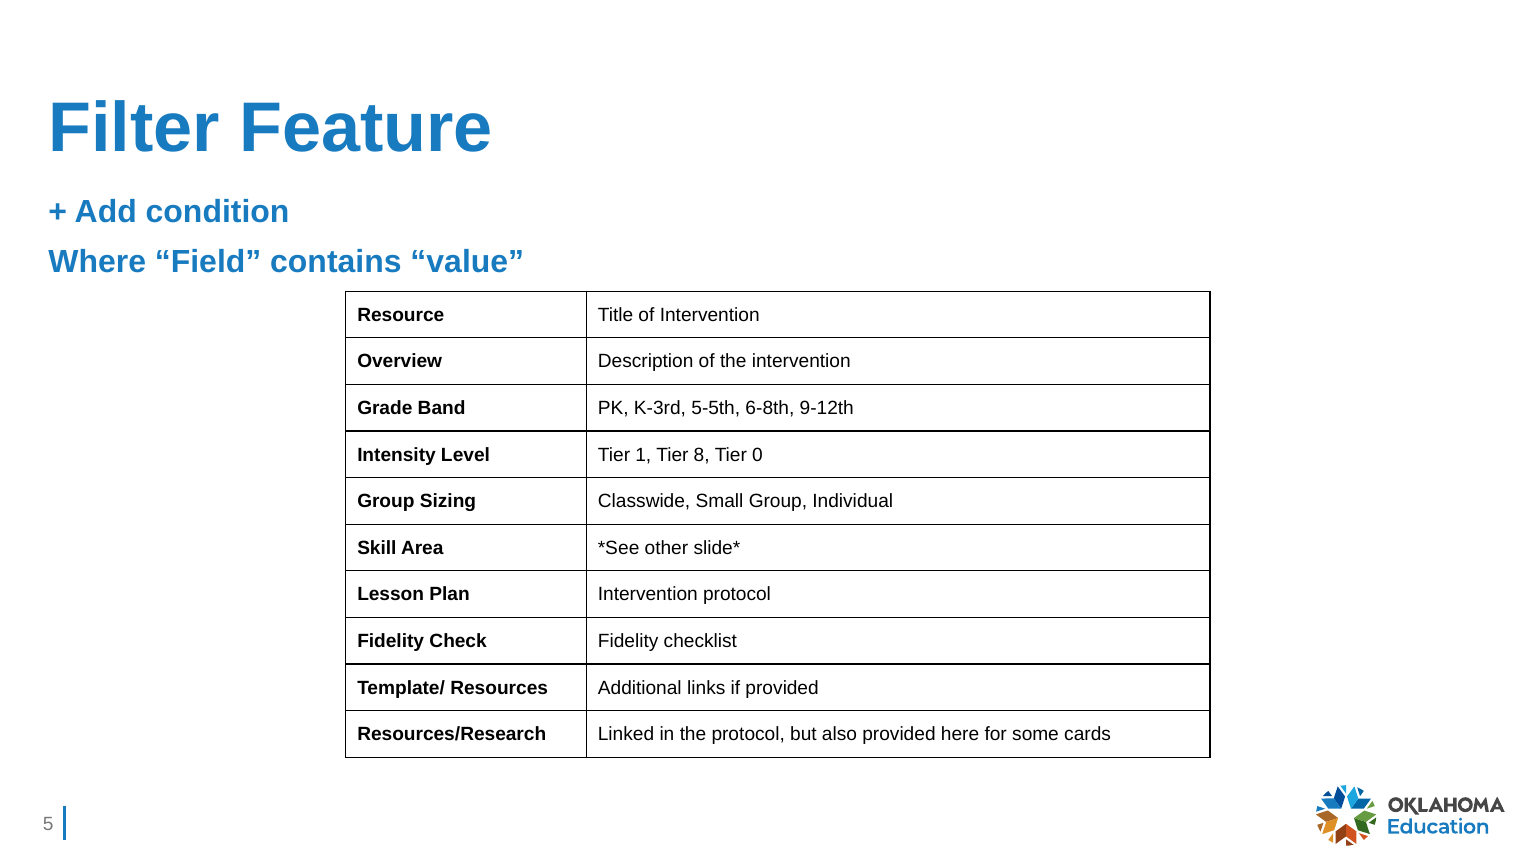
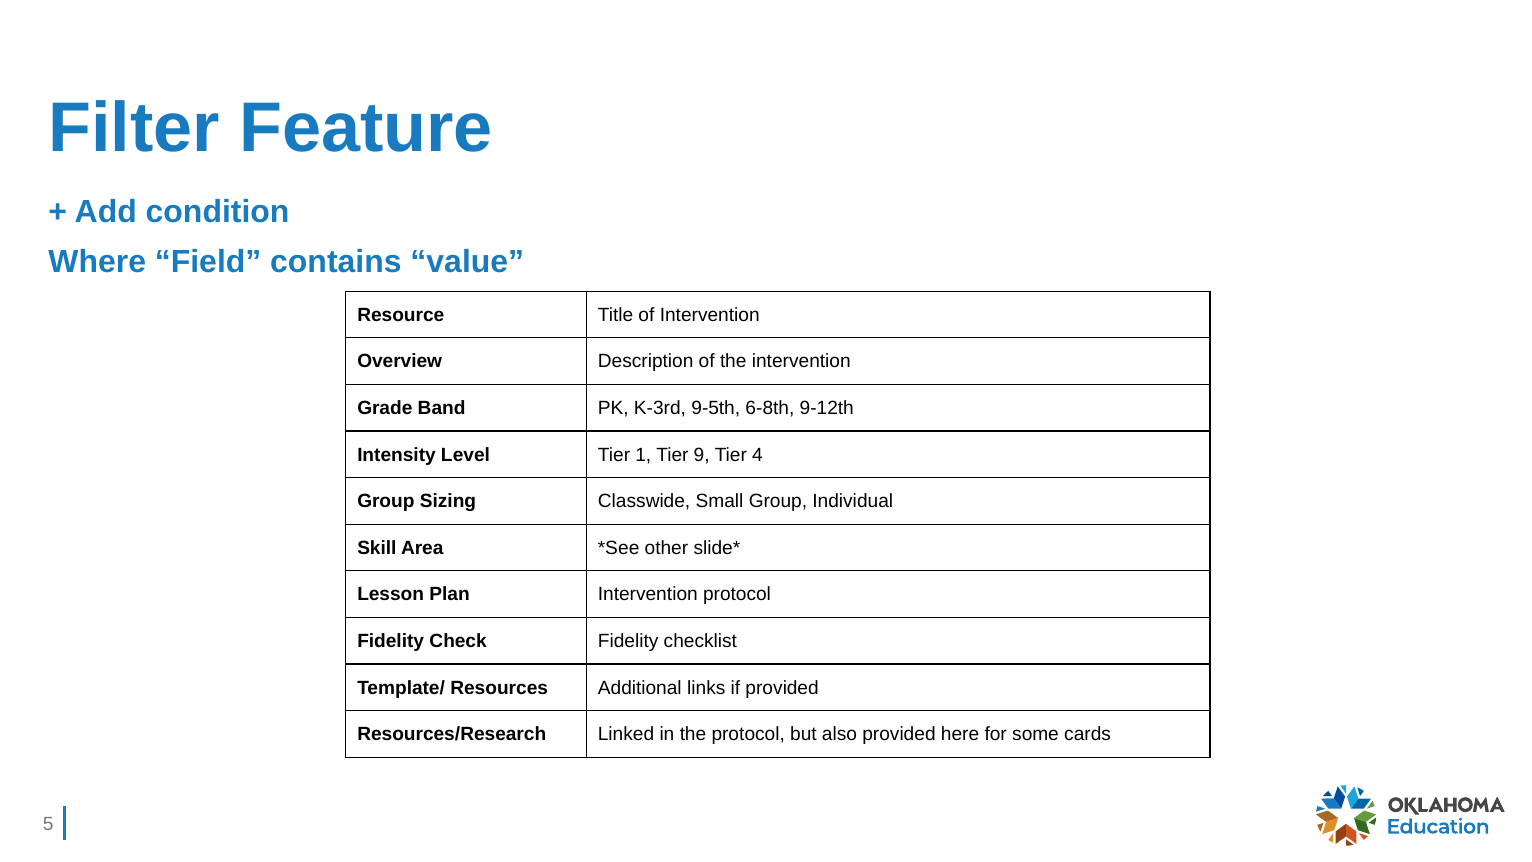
5-5th: 5-5th -> 9-5th
8: 8 -> 9
0: 0 -> 4
